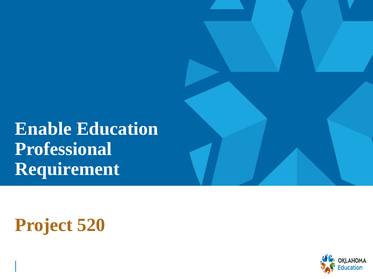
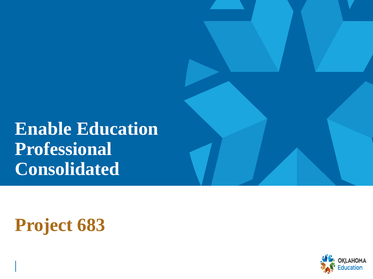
Requirement: Requirement -> Consolidated
520: 520 -> 683
